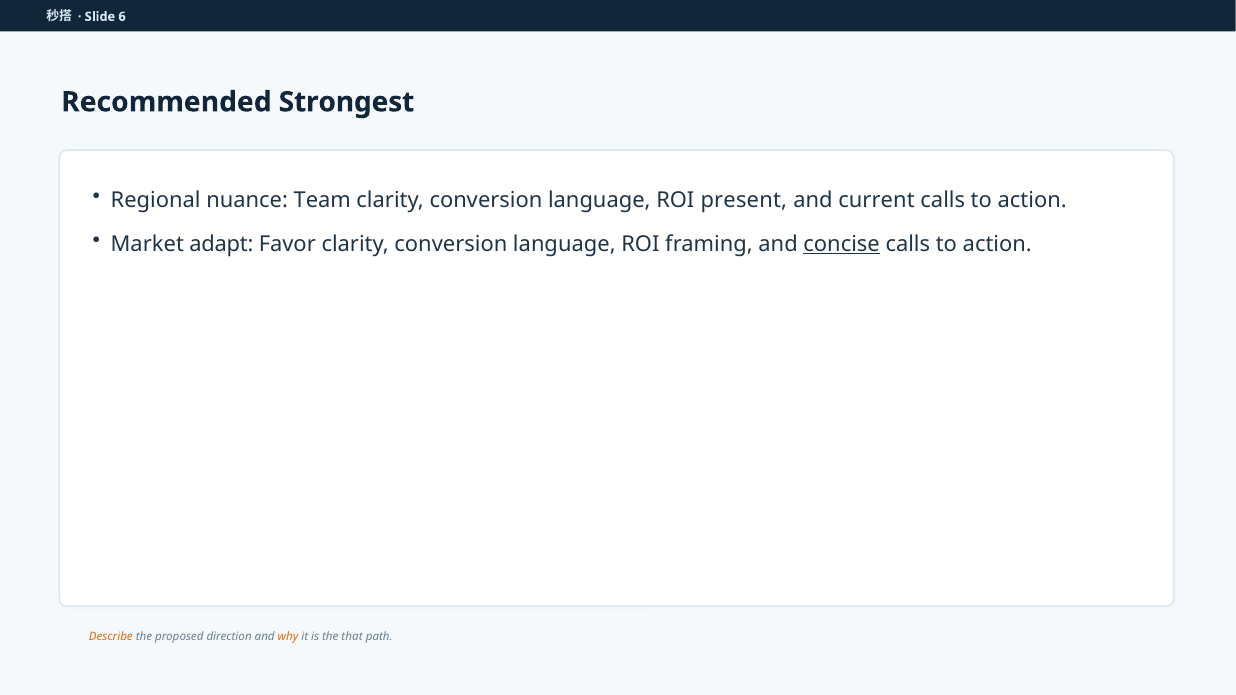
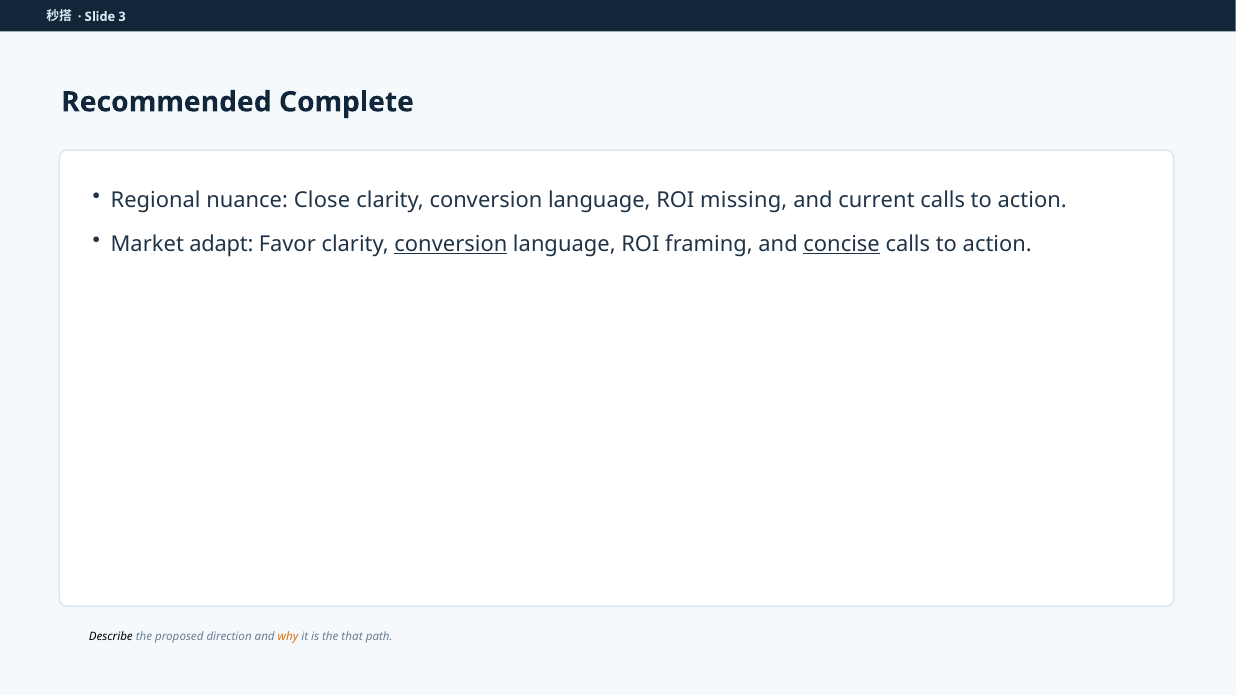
6: 6 -> 3
Strongest: Strongest -> Complete
Team: Team -> Close
present: present -> missing
conversion at (451, 244) underline: none -> present
Describe colour: orange -> black
